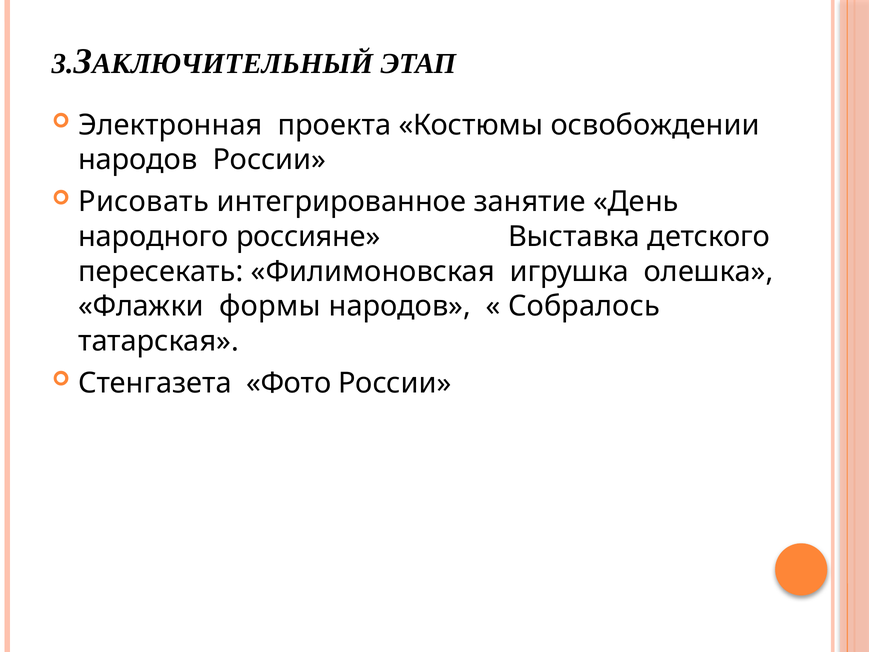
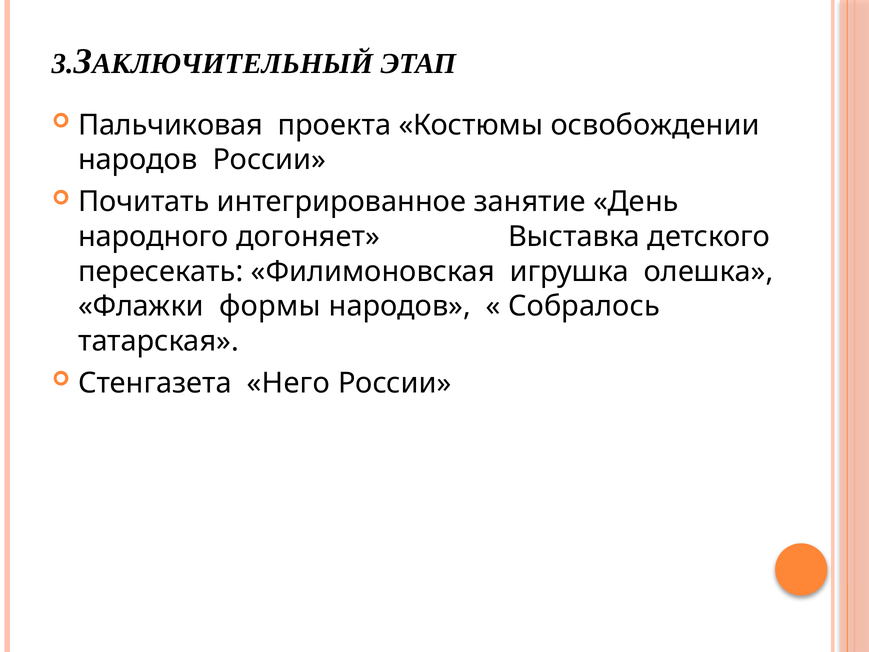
Электронная: Электронная -> Пальчиковая
Рисовать: Рисовать -> Почитать
россияне: россияне -> догоняет
Фото: Фото -> Него
